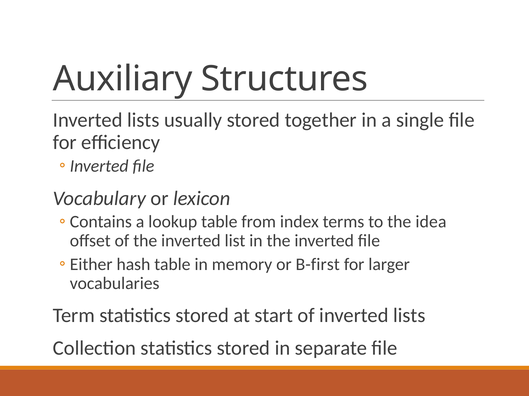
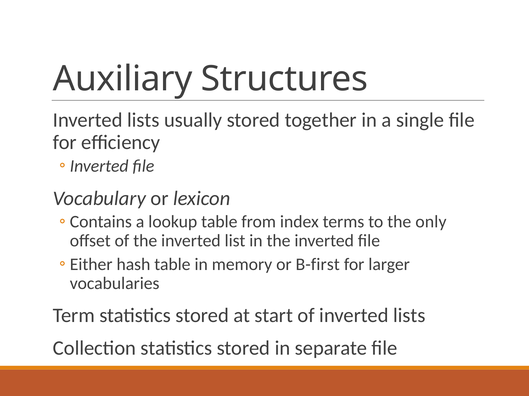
idea: idea -> only
